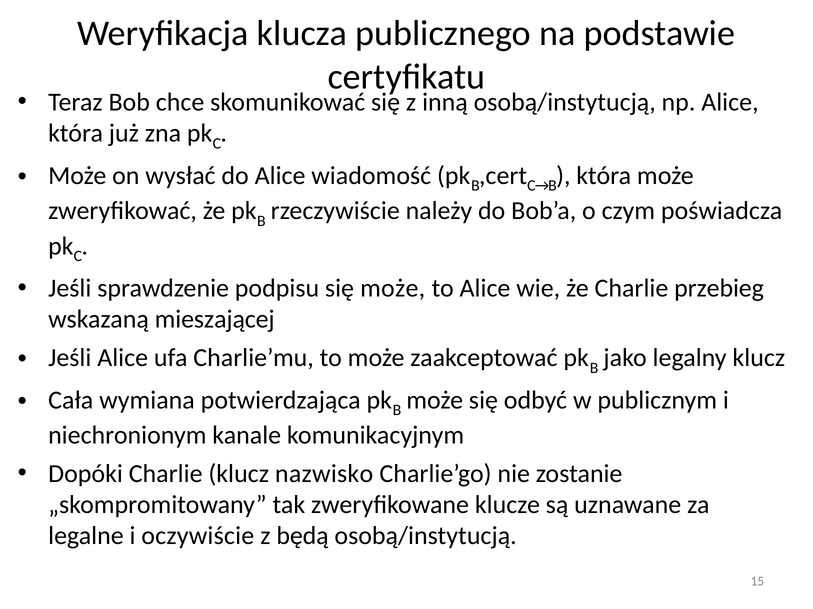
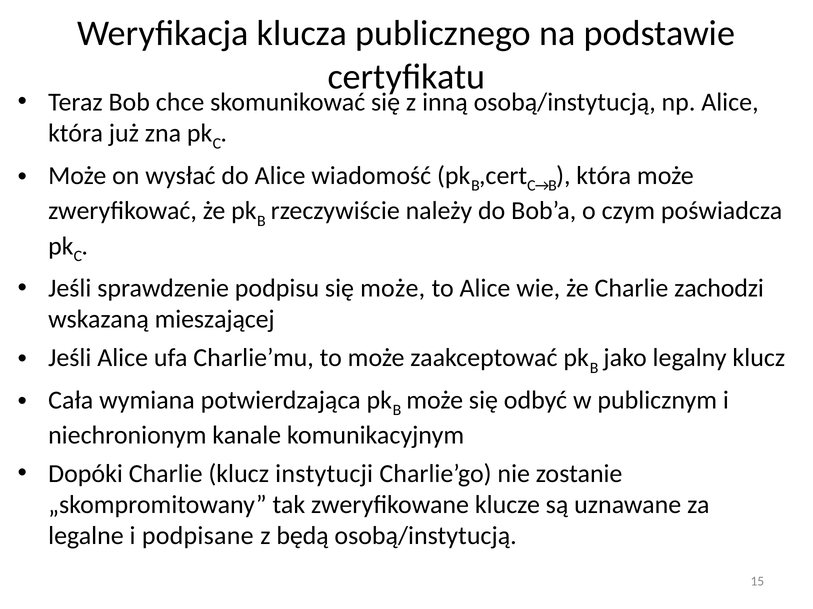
przebieg: przebieg -> zachodzi
nazwisko: nazwisko -> instytucji
oczywiście: oczywiście -> podpisane
